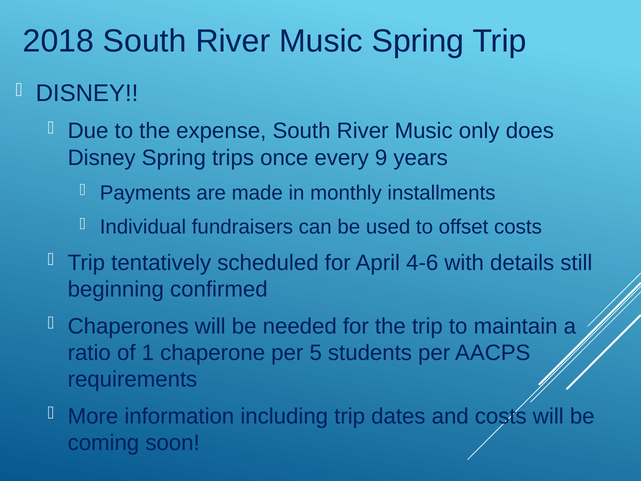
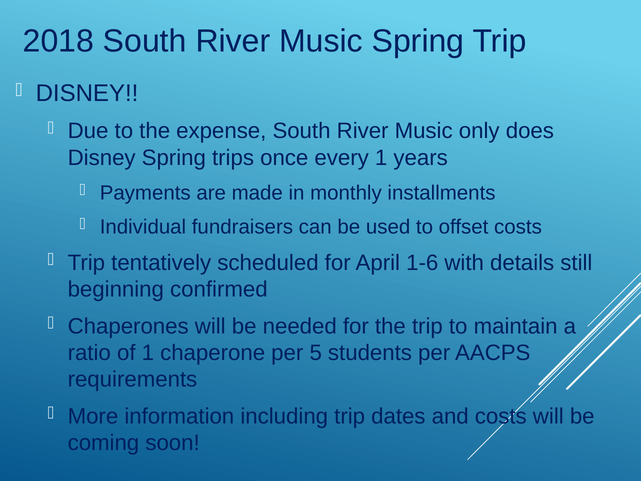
every 9: 9 -> 1
4-6: 4-6 -> 1-6
